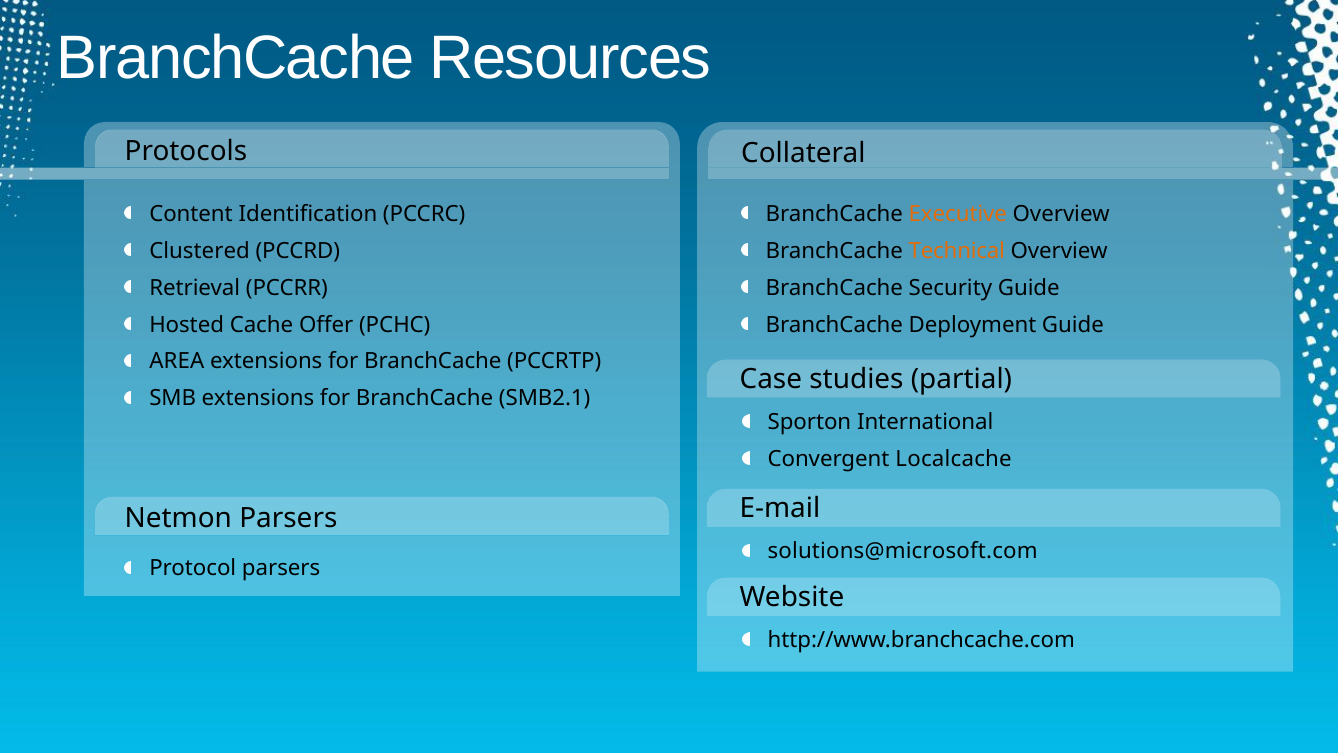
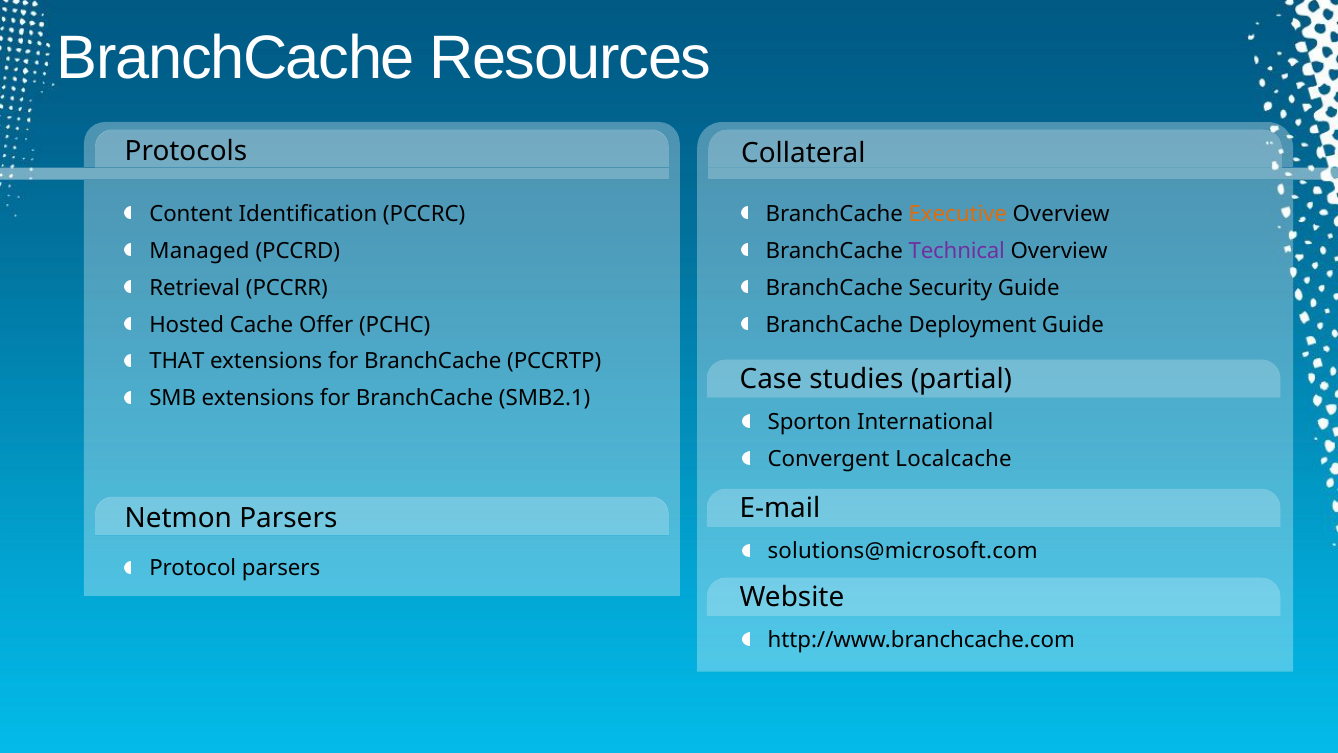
Clustered: Clustered -> Managed
Technical colour: orange -> purple
AREA: AREA -> THAT
